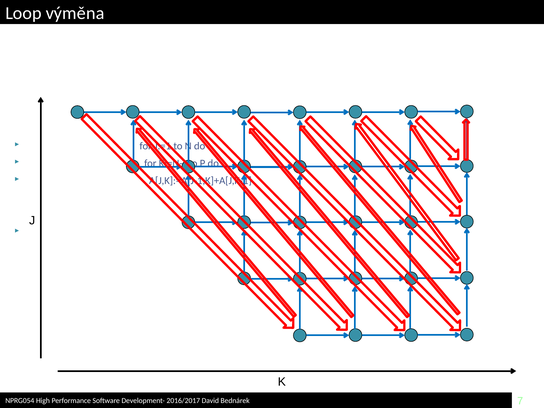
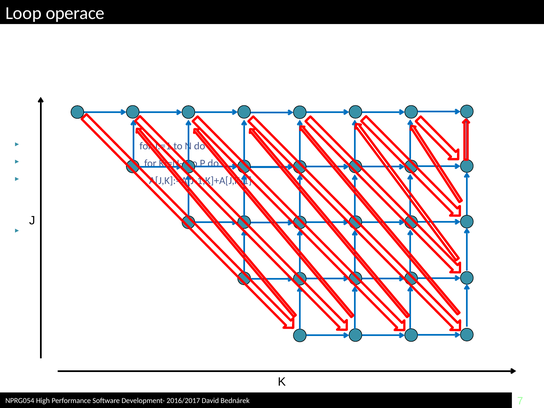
výměna: výměna -> operace
